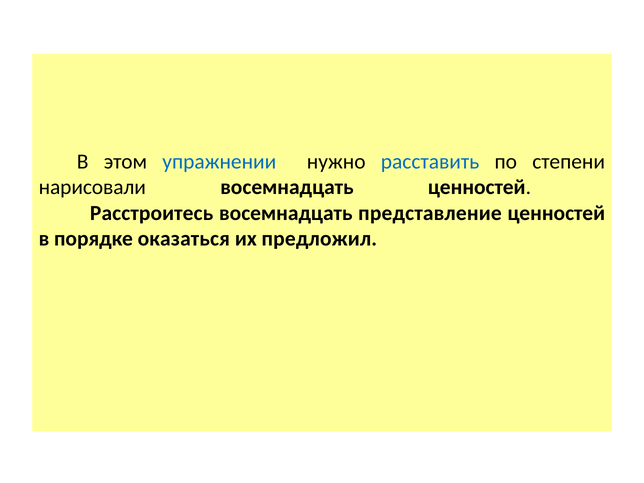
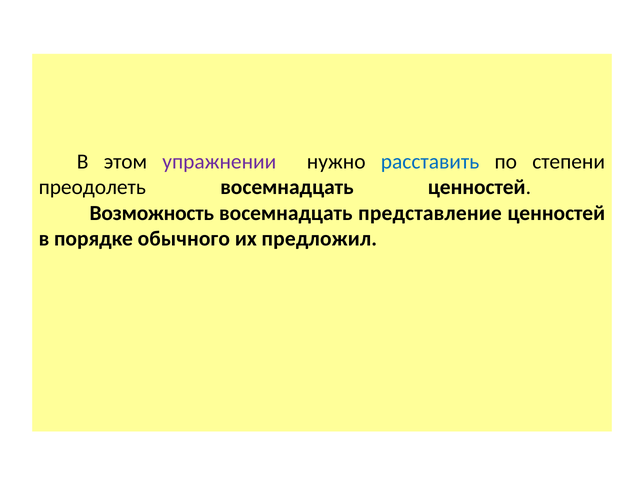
упражнении colour: blue -> purple
нарисовали: нарисовали -> преодолеть
Расстроитесь: Расстроитесь -> Возможность
оказаться: оказаться -> обычного
